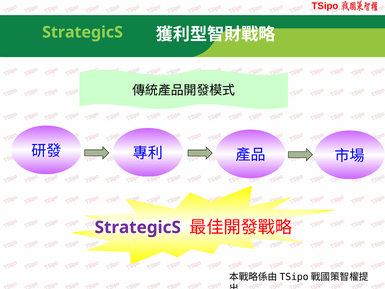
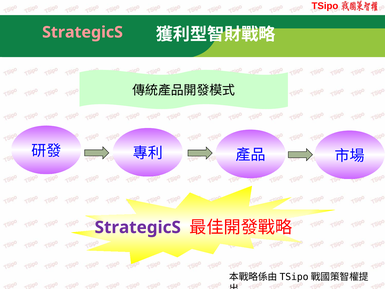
StrategicS at (83, 32) colour: light green -> pink
